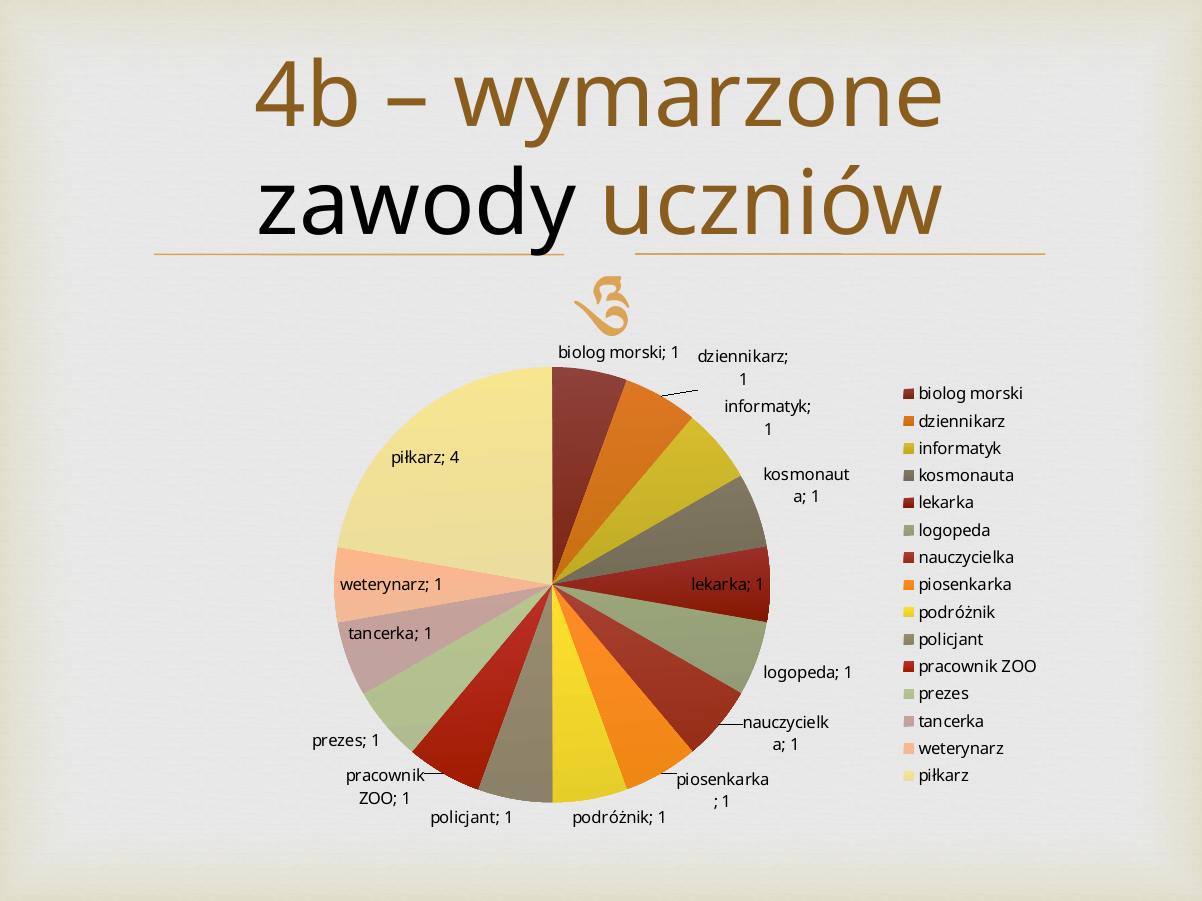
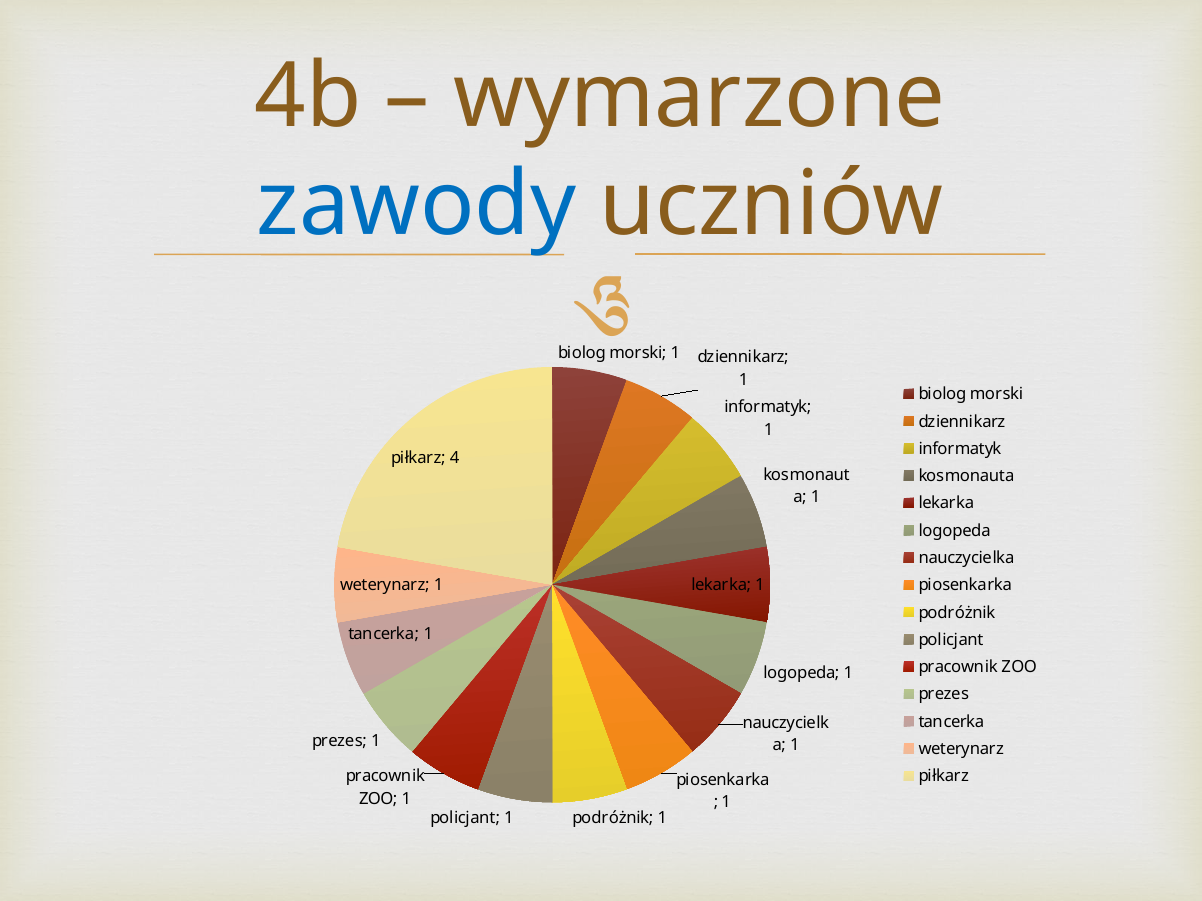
zawody colour: black -> blue
